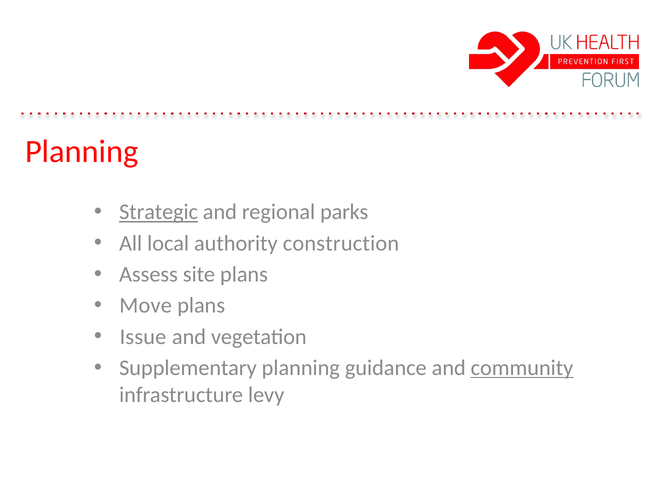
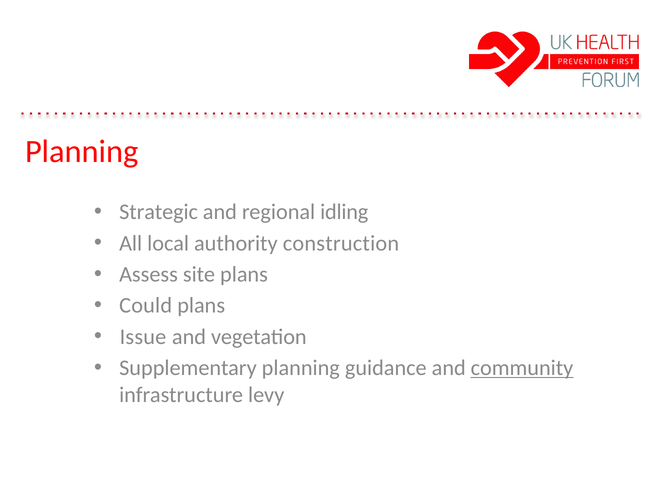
Strategic underline: present -> none
parks: parks -> idling
Move: Move -> Could
